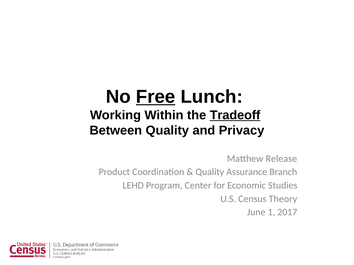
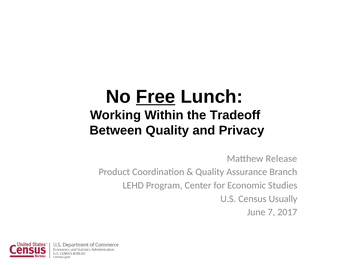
Tradeoff underline: present -> none
Theory: Theory -> Usually
1: 1 -> 7
